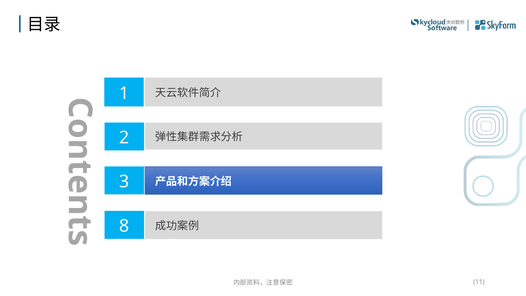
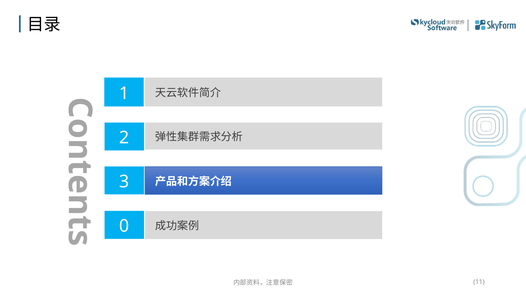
8: 8 -> 0
